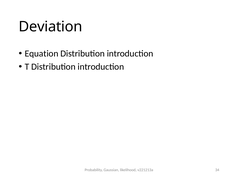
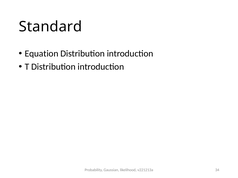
Deviation: Deviation -> Standard
